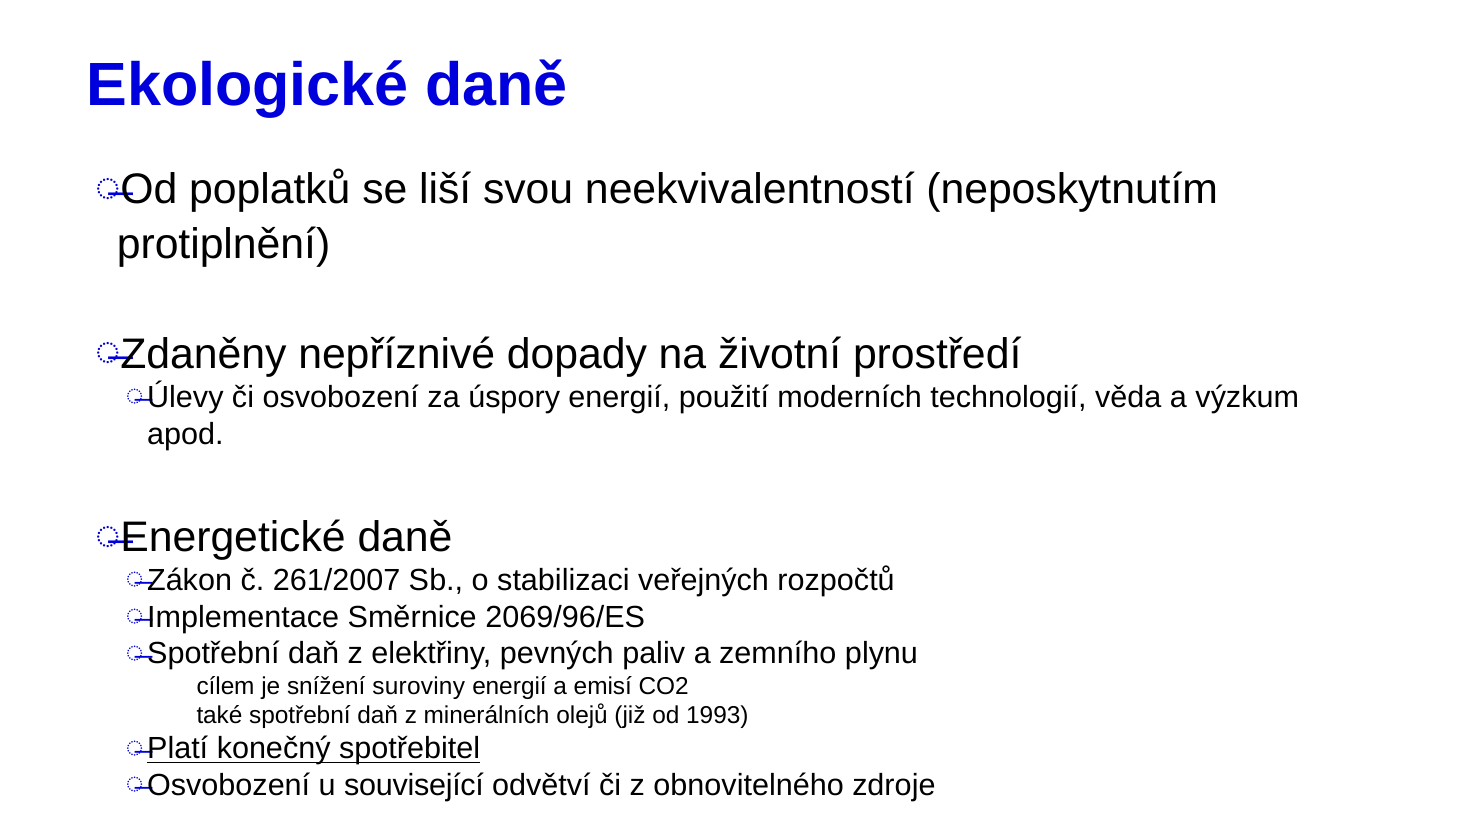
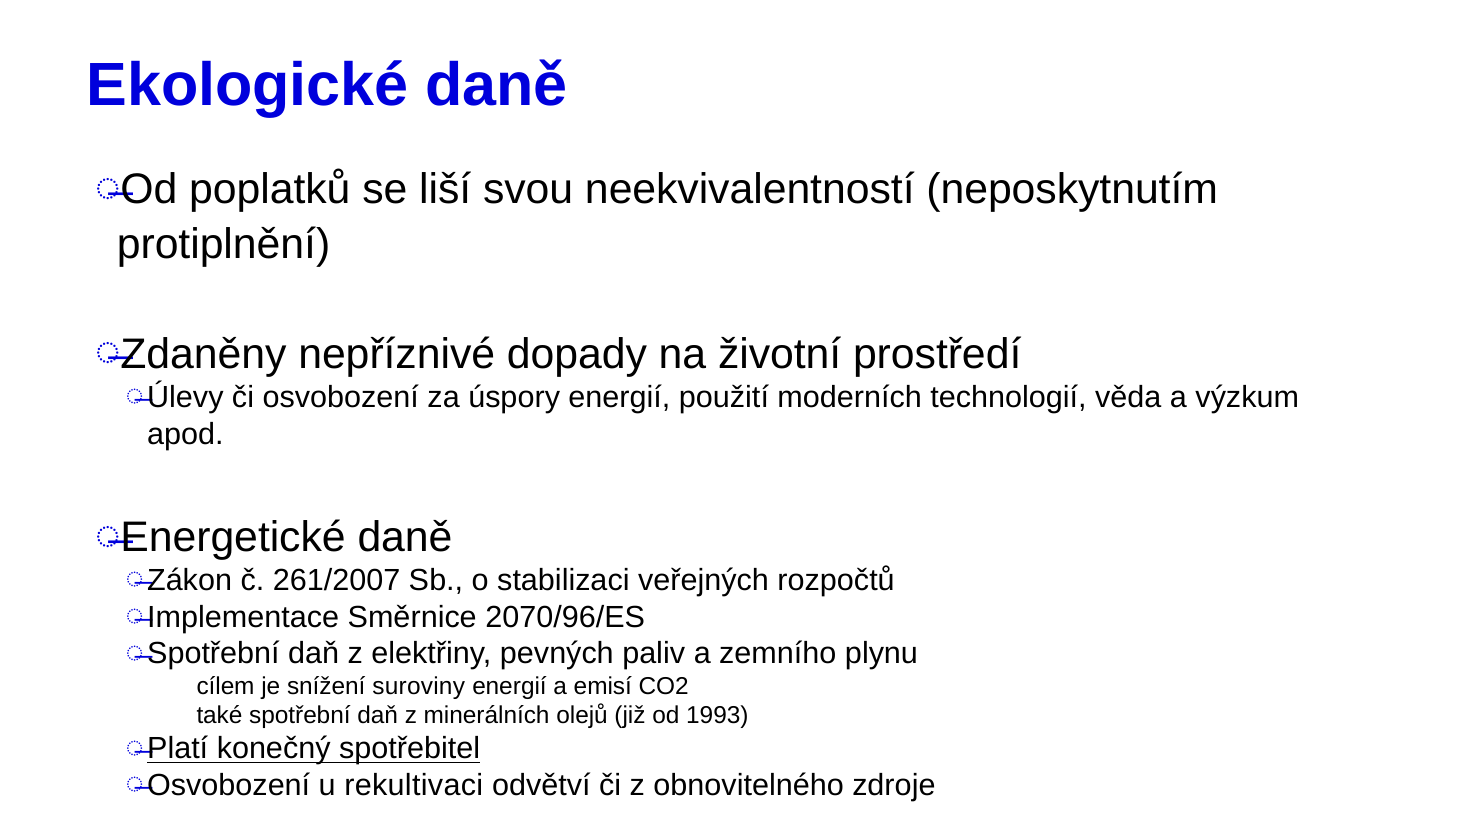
2069/96/ES: 2069/96/ES -> 2070/96/ES
související: související -> rekultivaci
